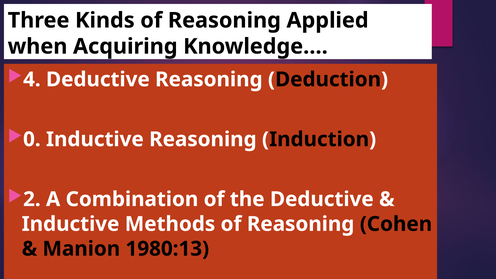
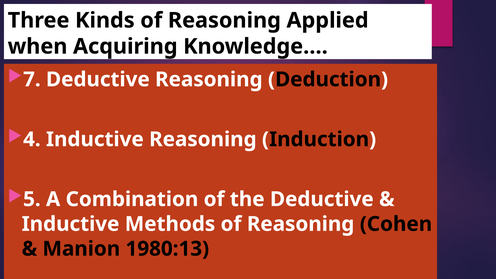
4: 4 -> 7
0: 0 -> 4
2: 2 -> 5
